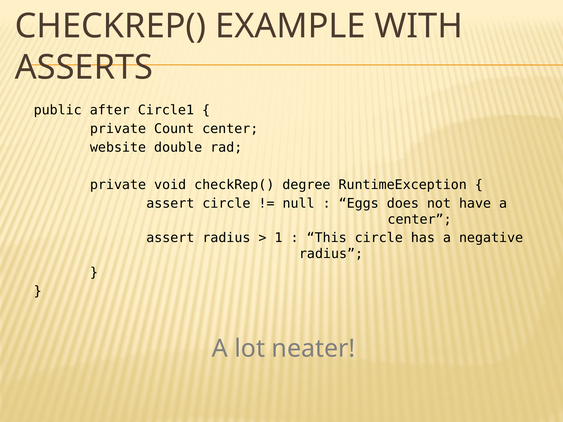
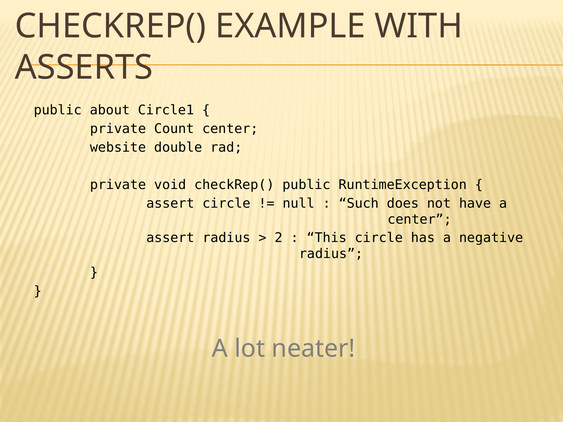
after: after -> about
checkRep( degree: degree -> public
Eggs: Eggs -> Such
1: 1 -> 2
